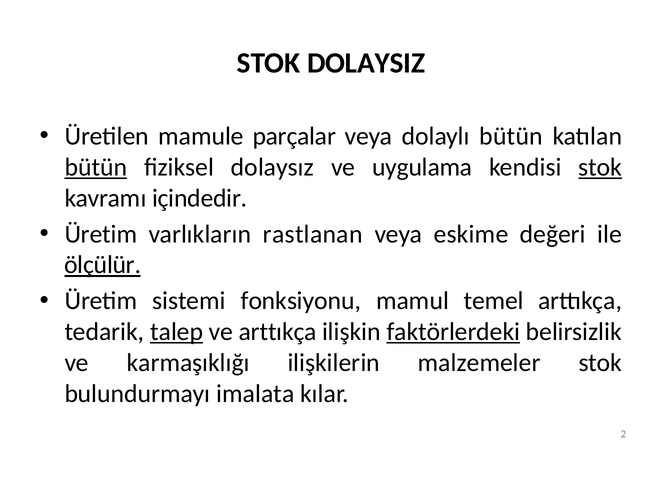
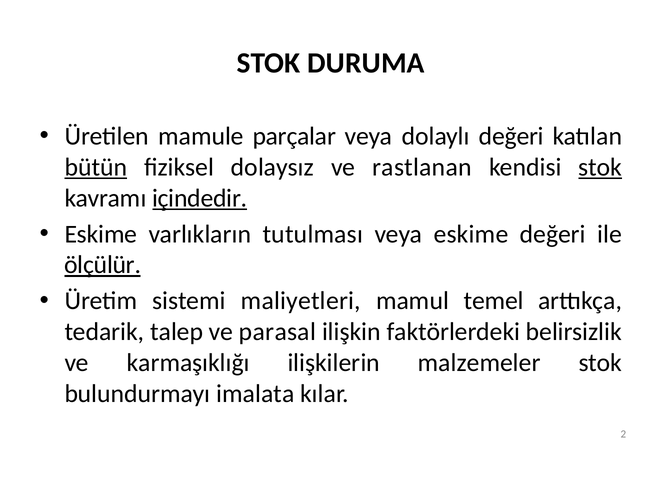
DOLAYSIZ: DOLAYSIZ -> DURUMA
dolaylı bütün: bütün -> değeri
uygulama: uygulama -> rastlanan
içindedir underline: none -> present
Üretim at (101, 234): Üretim -> Eskime
rastlanan: rastlanan -> tutulması
fonksiyonu: fonksiyonu -> maliyetleri
talep underline: present -> none
ve arttıkça: arttıkça -> parasal
faktörlerdeki underline: present -> none
